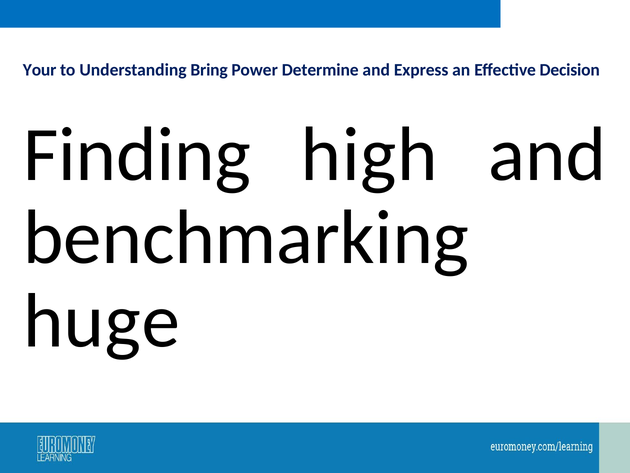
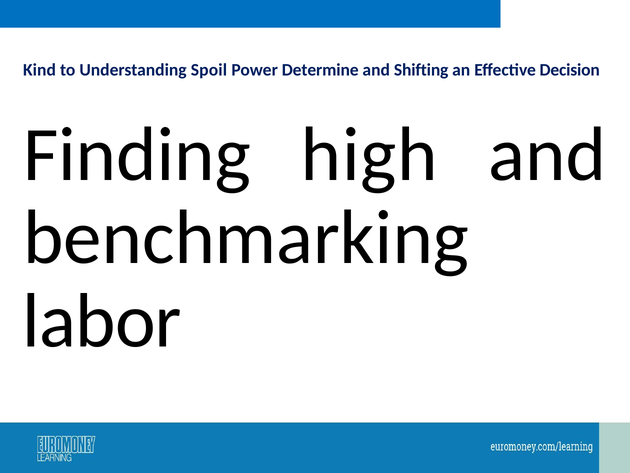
Your: Your -> Kind
Bring: Bring -> Spoil
Express: Express -> Shifting
huge: huge -> labor
